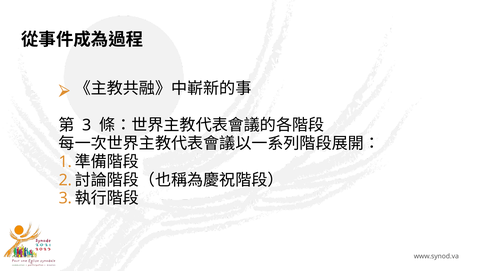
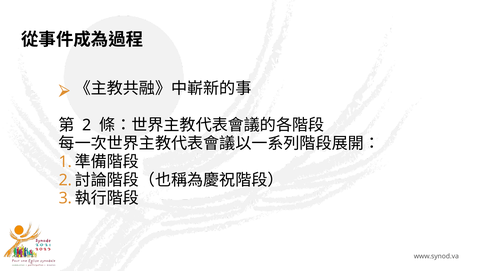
3 at (87, 125): 3 -> 2
